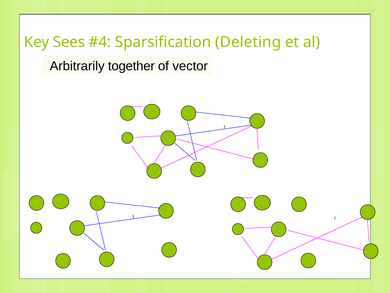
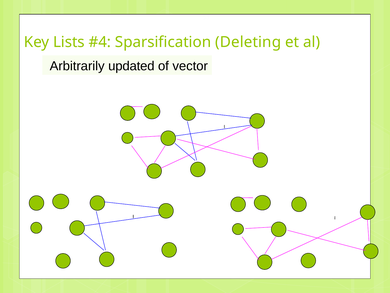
Sees: Sees -> Lists
together: together -> updated
